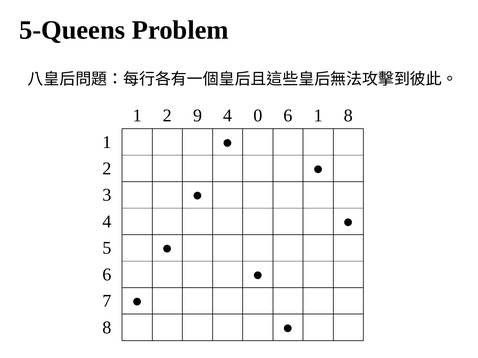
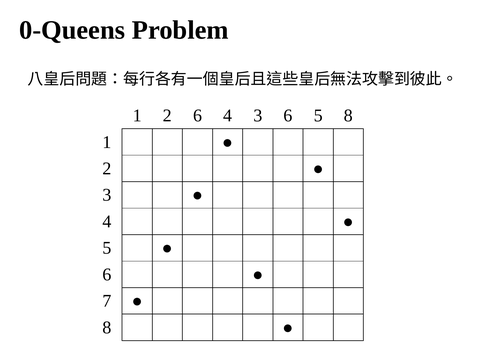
5-Queens: 5-Queens -> 0-Queens
2 9: 9 -> 6
4 0: 0 -> 3
6 1: 1 -> 5
